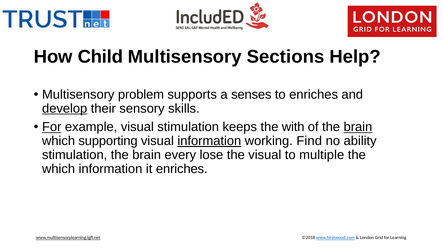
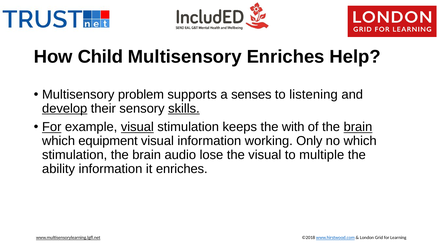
Multisensory Sections: Sections -> Enriches
to enriches: enriches -> listening
skills underline: none -> present
visual at (137, 127) underline: none -> present
supporting: supporting -> equipment
information at (209, 141) underline: present -> none
Find: Find -> Only
no ability: ability -> which
every: every -> audio
which at (59, 169): which -> ability
